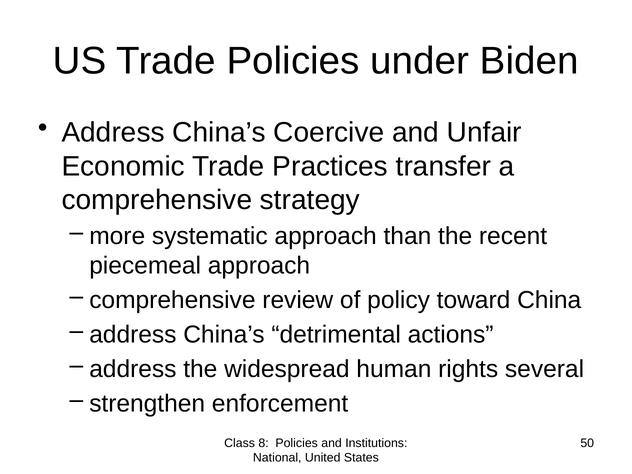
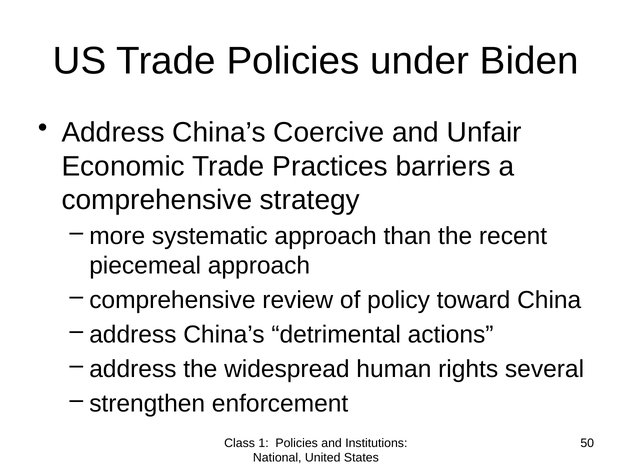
transfer: transfer -> barriers
8: 8 -> 1
